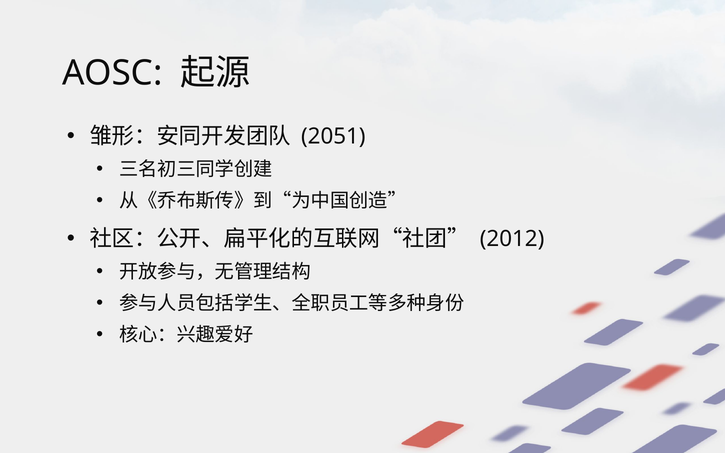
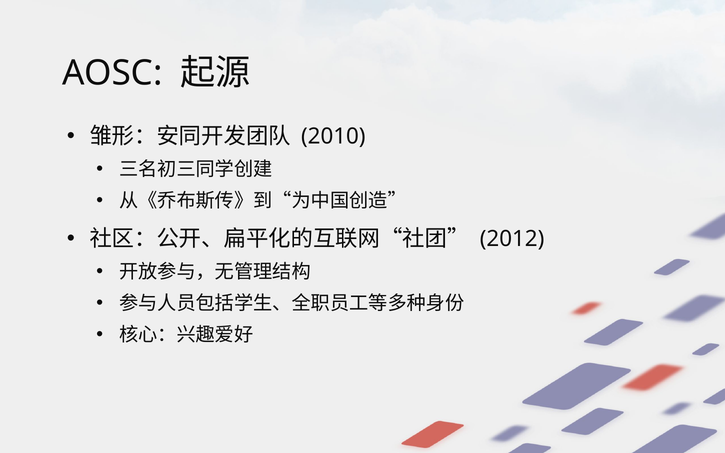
2051: 2051 -> 2010
